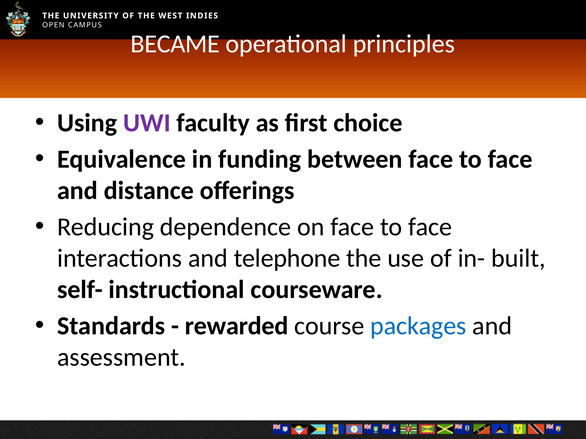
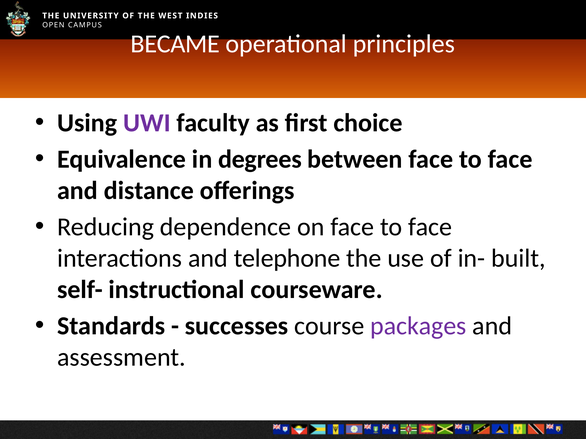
funding: funding -> degrees
rewarded: rewarded -> successes
packages colour: blue -> purple
